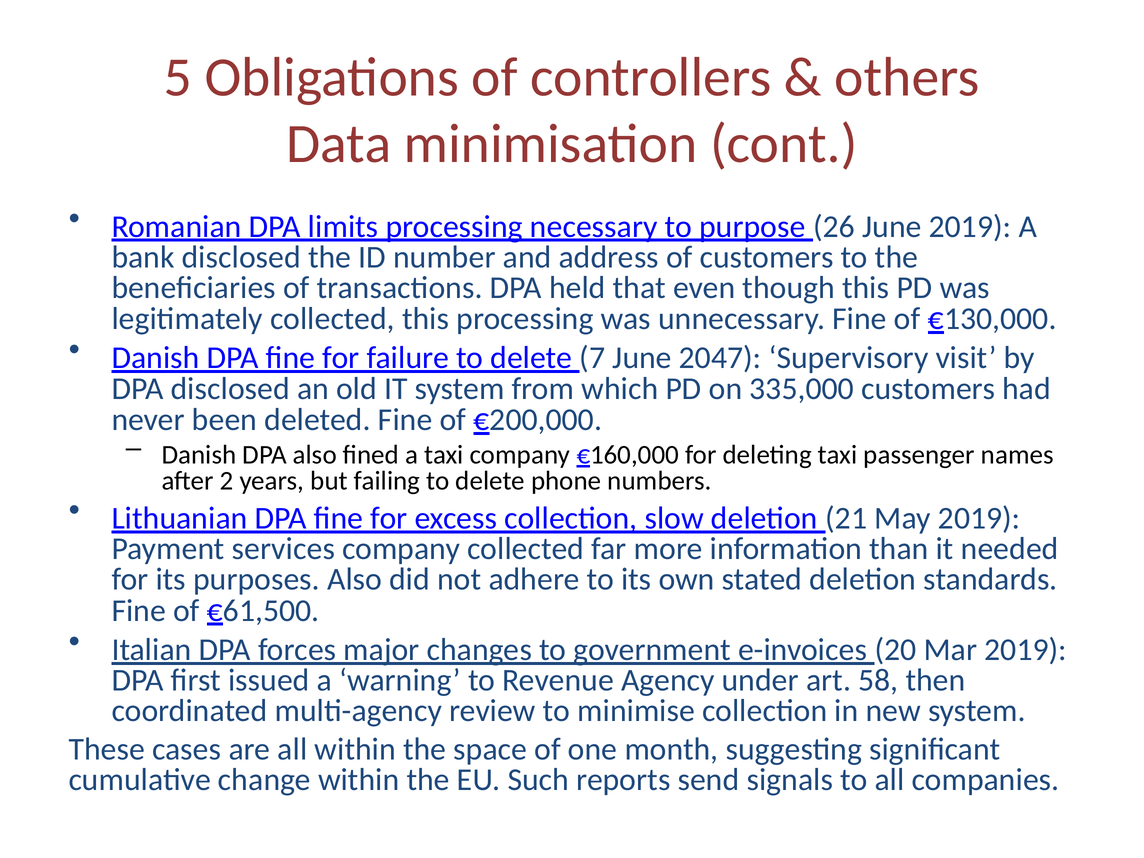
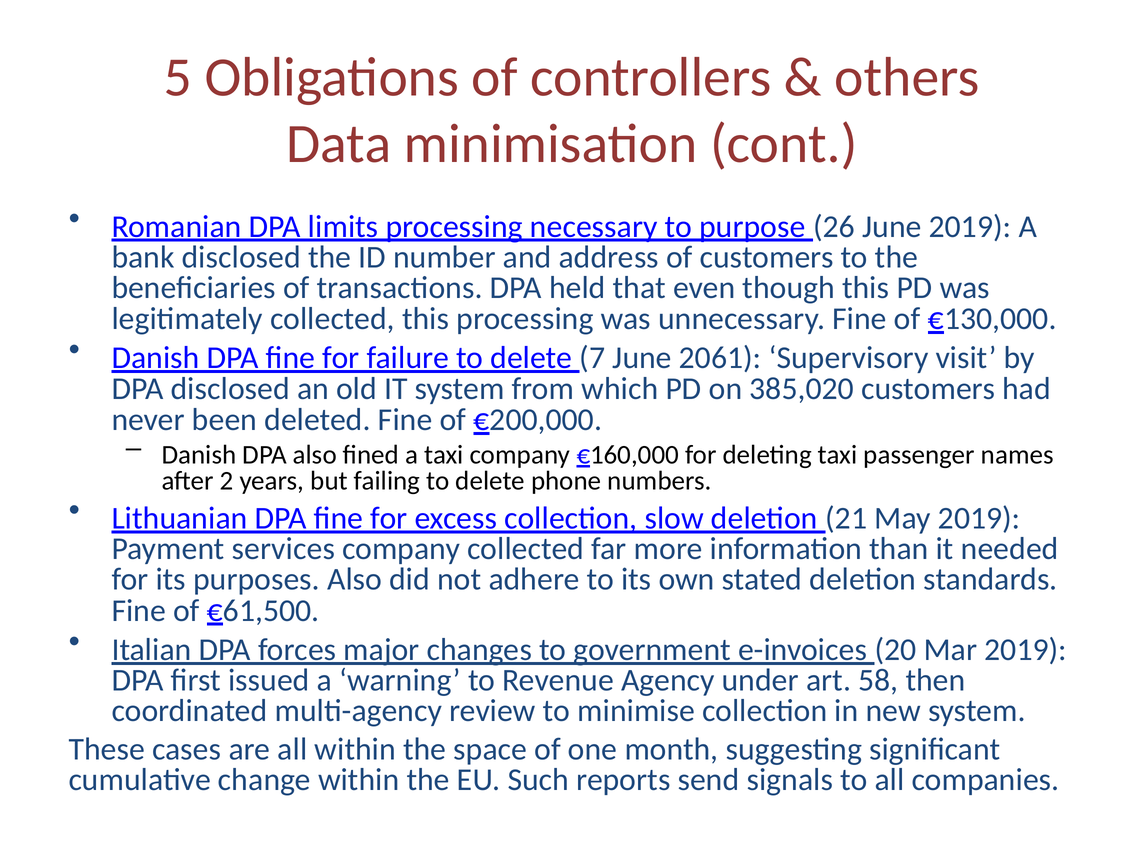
2047: 2047 -> 2061
335,000: 335,000 -> 385,020
